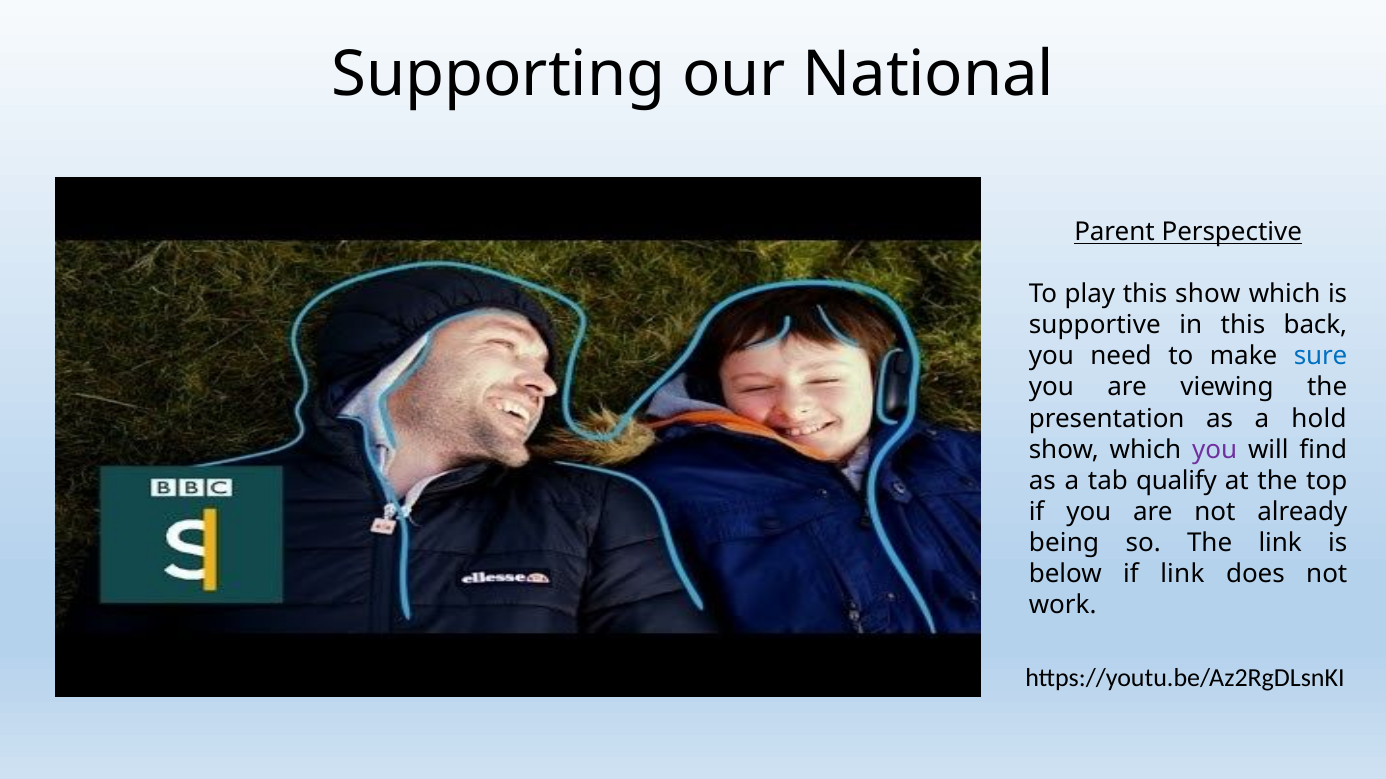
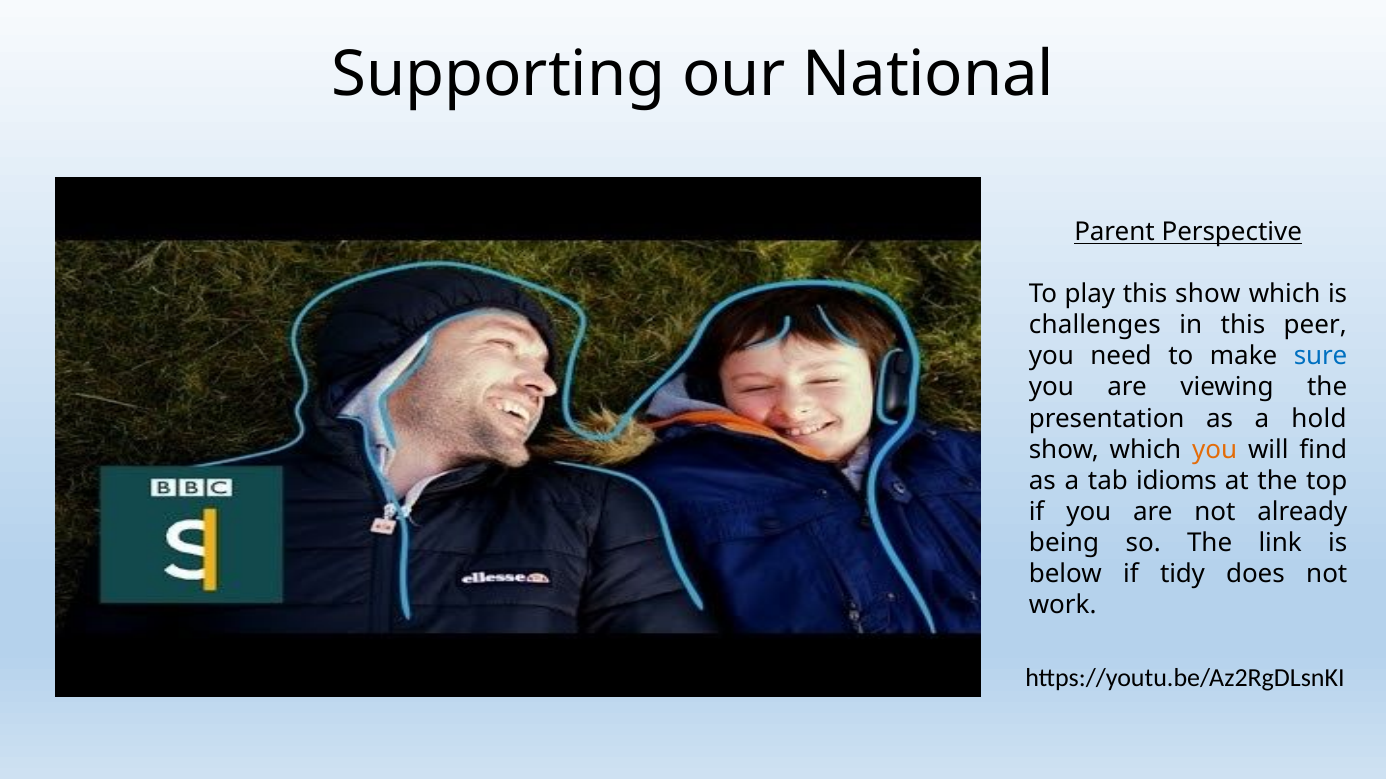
supportive: supportive -> challenges
back: back -> peer
you at (1215, 450) colour: purple -> orange
qualify: qualify -> idioms
if link: link -> tidy
